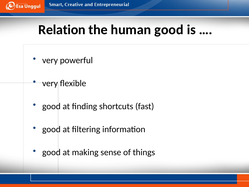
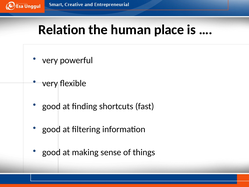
human good: good -> place
